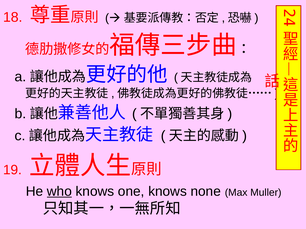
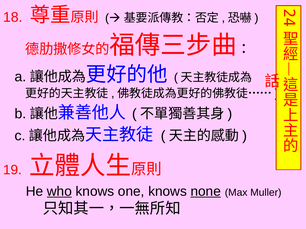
none underline: none -> present
